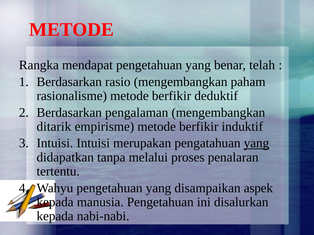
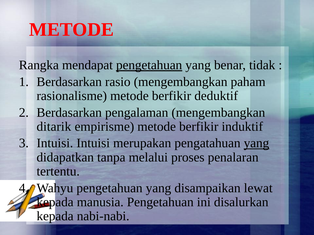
pengetahuan at (149, 65) underline: none -> present
telah: telah -> tidak
aspek: aspek -> lewat
